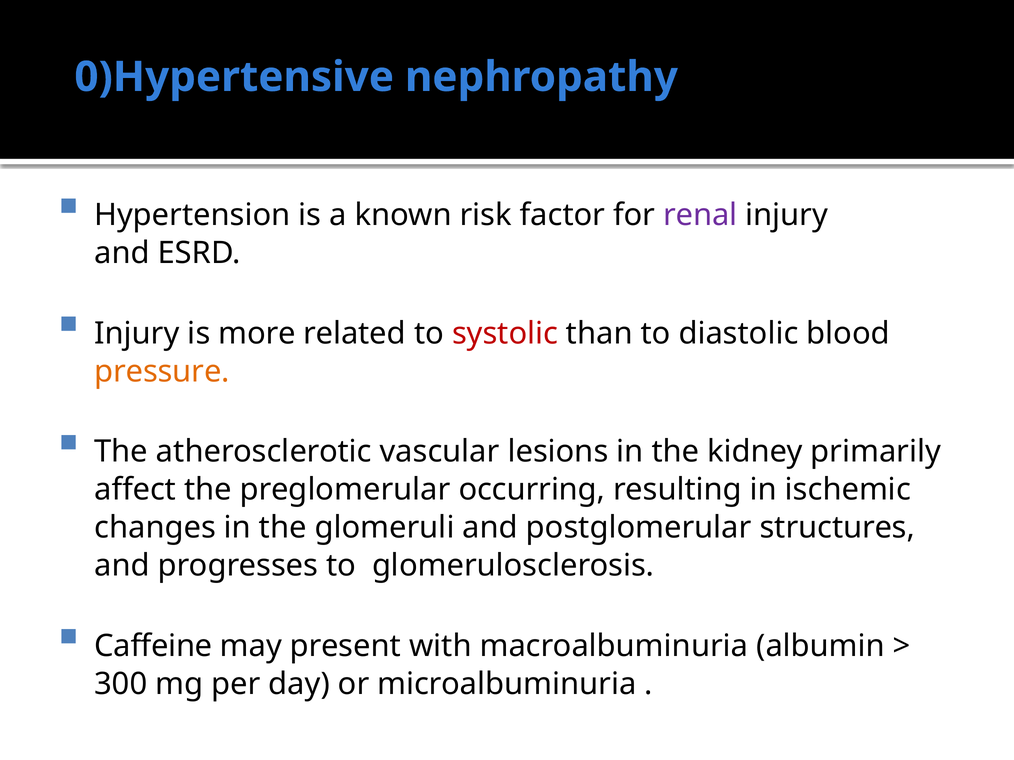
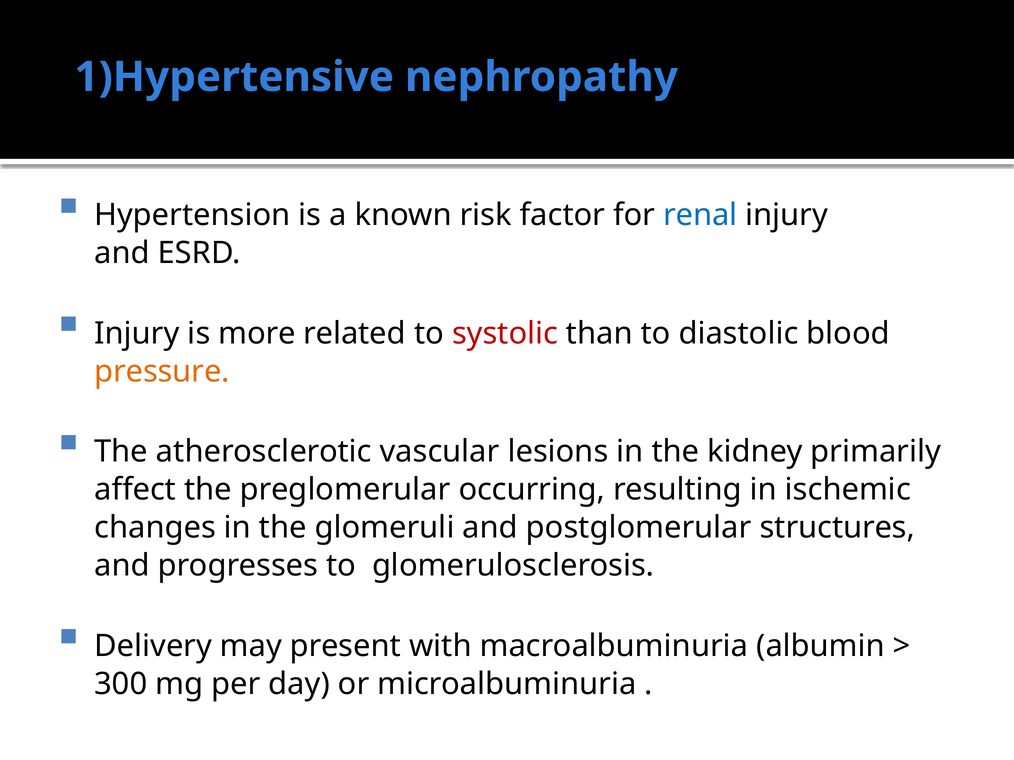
0)Hypertensive: 0)Hypertensive -> 1)Hypertensive
renal colour: purple -> blue
Caffeine: Caffeine -> Delivery
